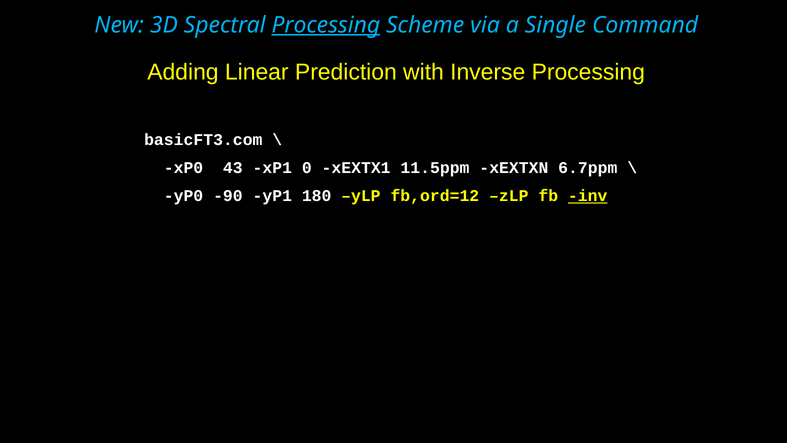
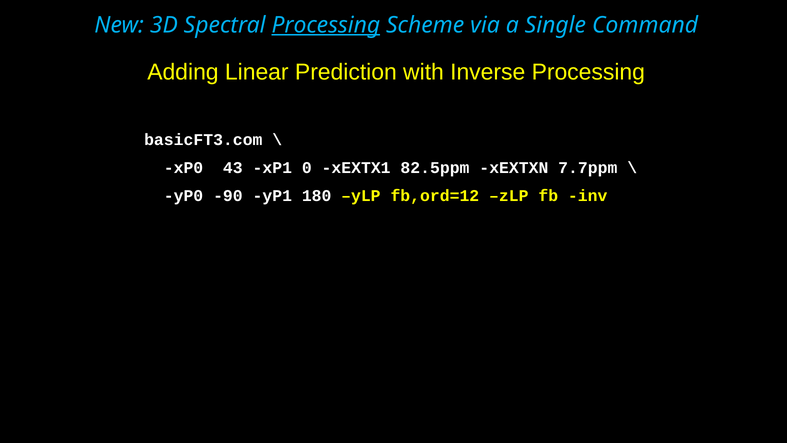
11.5ppm: 11.5ppm -> 82.5ppm
6.7ppm: 6.7ppm -> 7.7ppm
inv underline: present -> none
